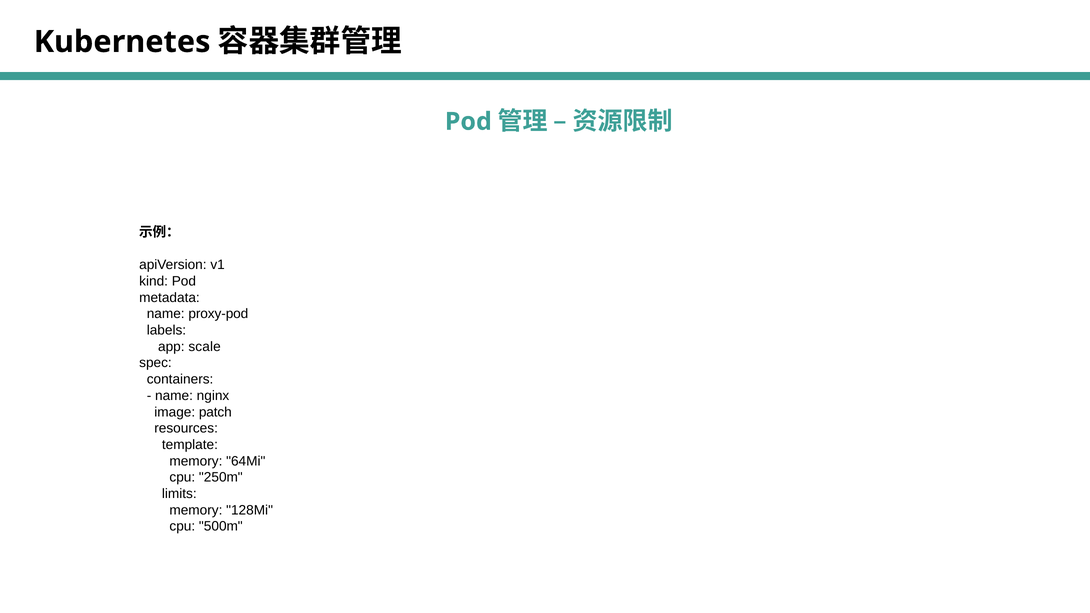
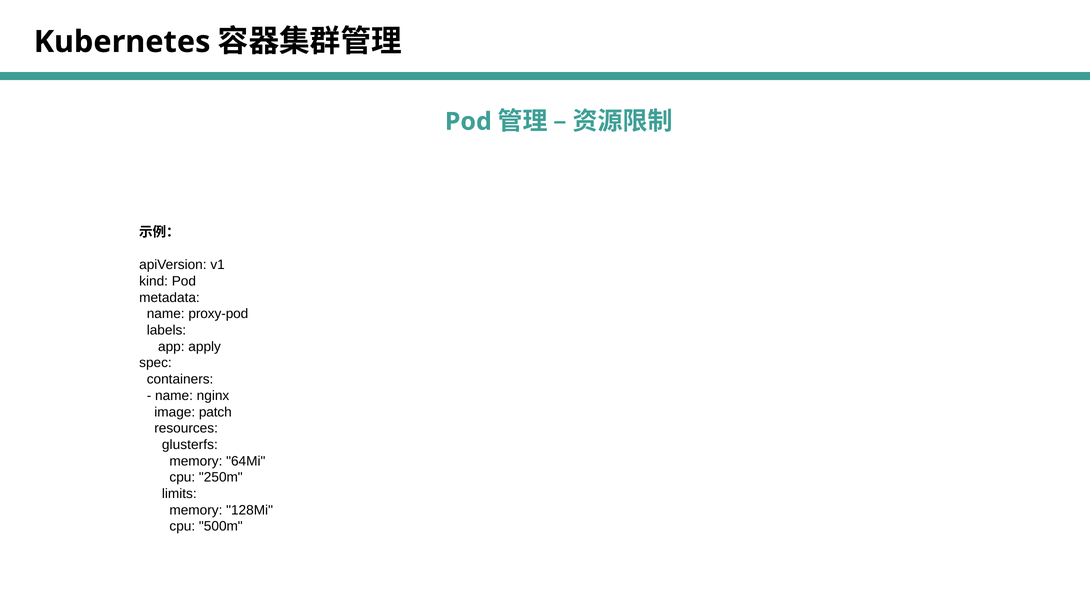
scale: scale -> apply
template: template -> glusterfs
